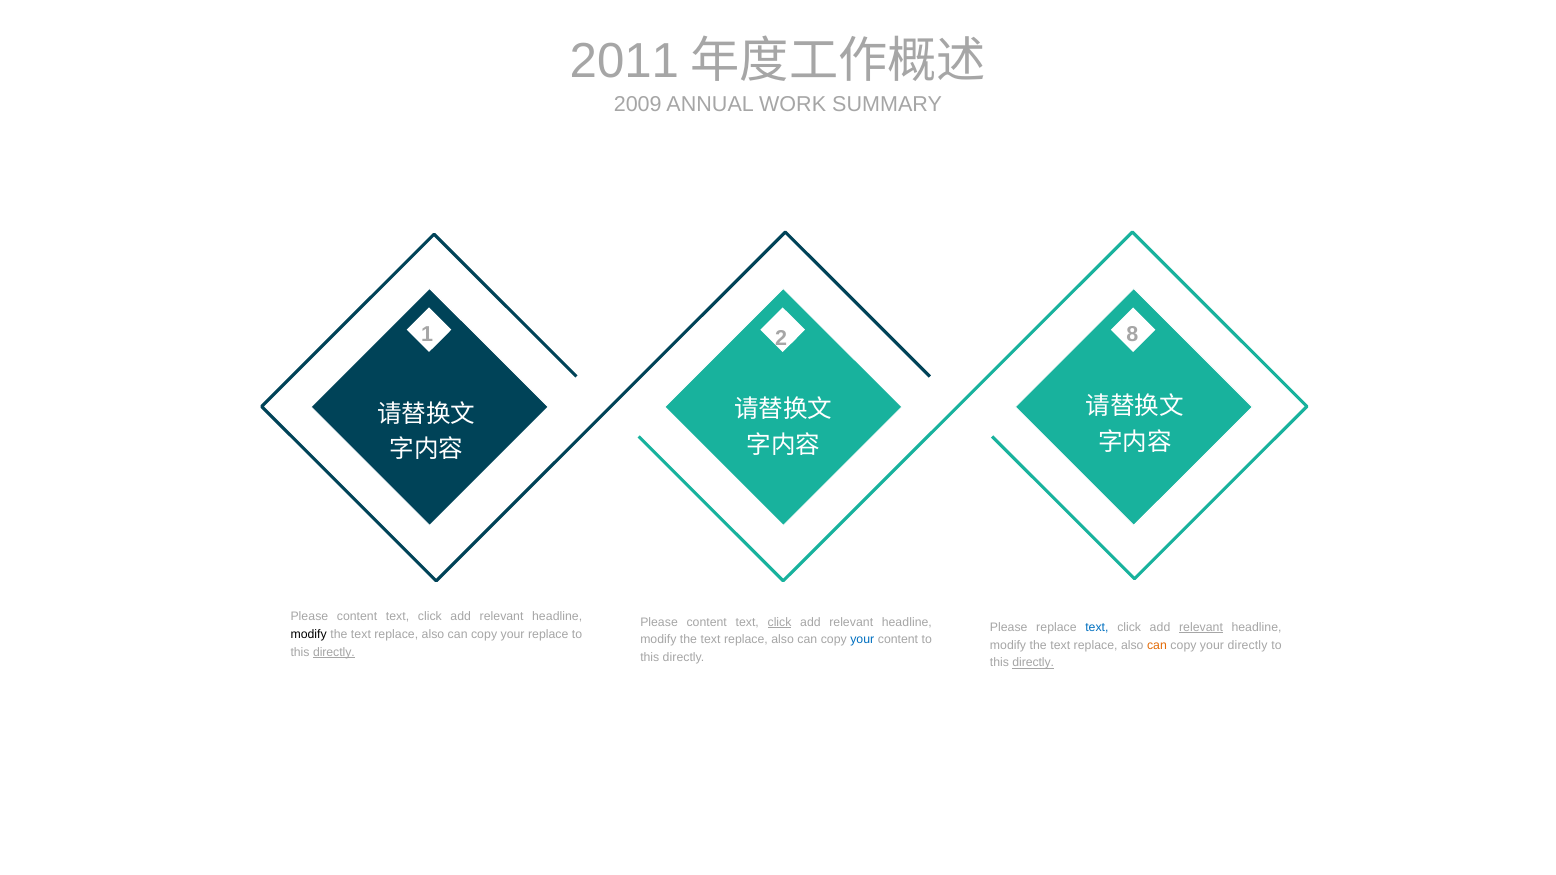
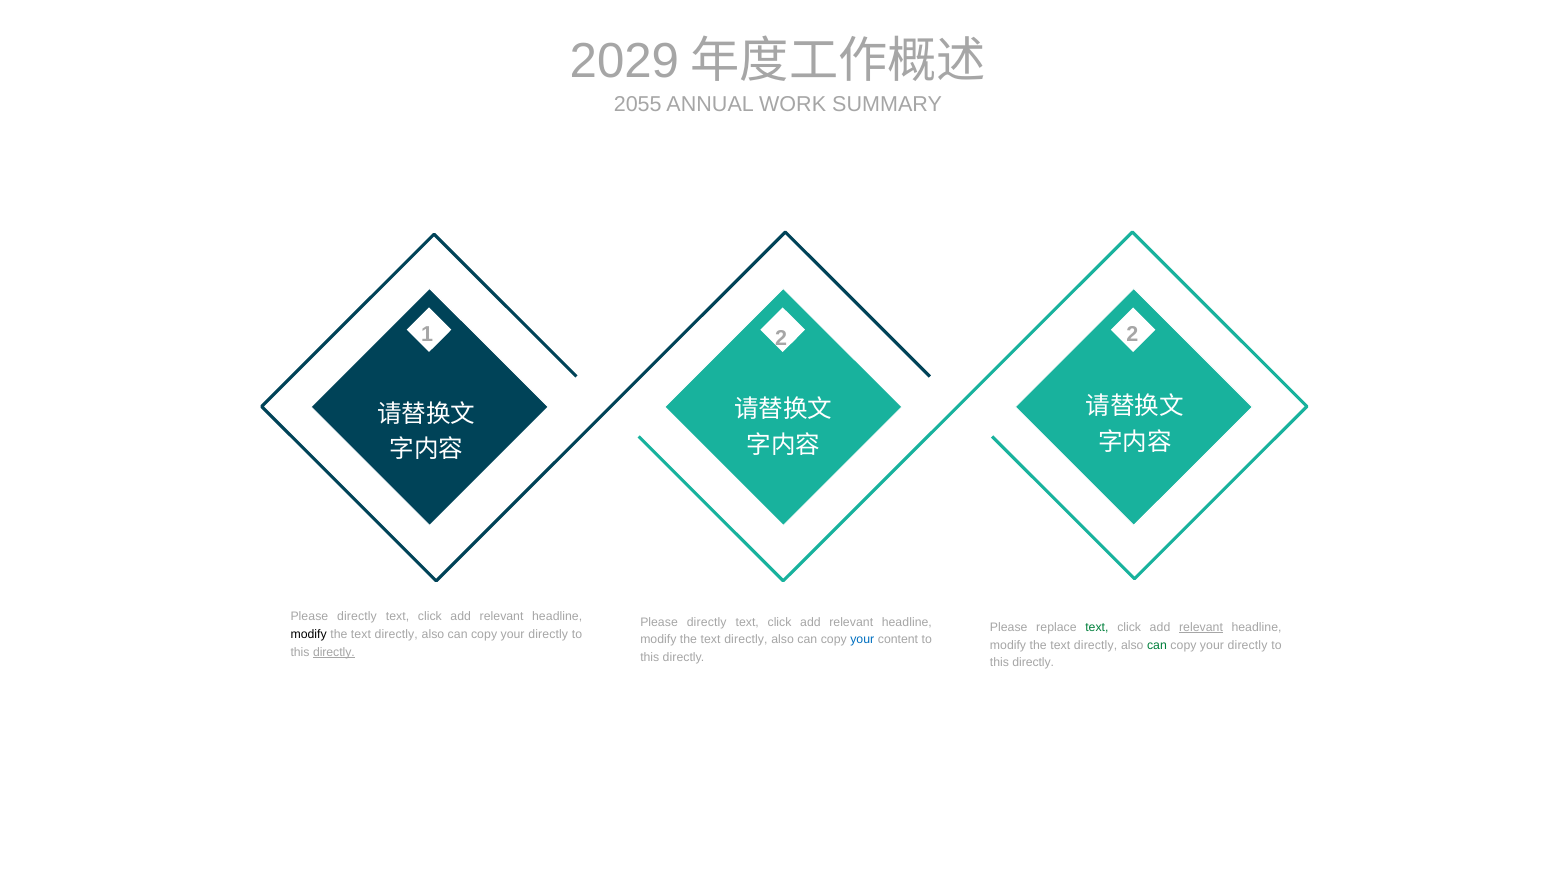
2011: 2011 -> 2029
2009: 2009 -> 2055
2 8: 8 -> 2
content at (357, 617): content -> directly
content at (707, 622): content -> directly
click at (780, 622) underline: present -> none
text at (1097, 628) colour: blue -> green
replace at (396, 635): replace -> directly
replace at (548, 635): replace -> directly
replace at (746, 640): replace -> directly
replace at (1096, 645): replace -> directly
can at (1157, 645) colour: orange -> green
directly at (1033, 663) underline: present -> none
